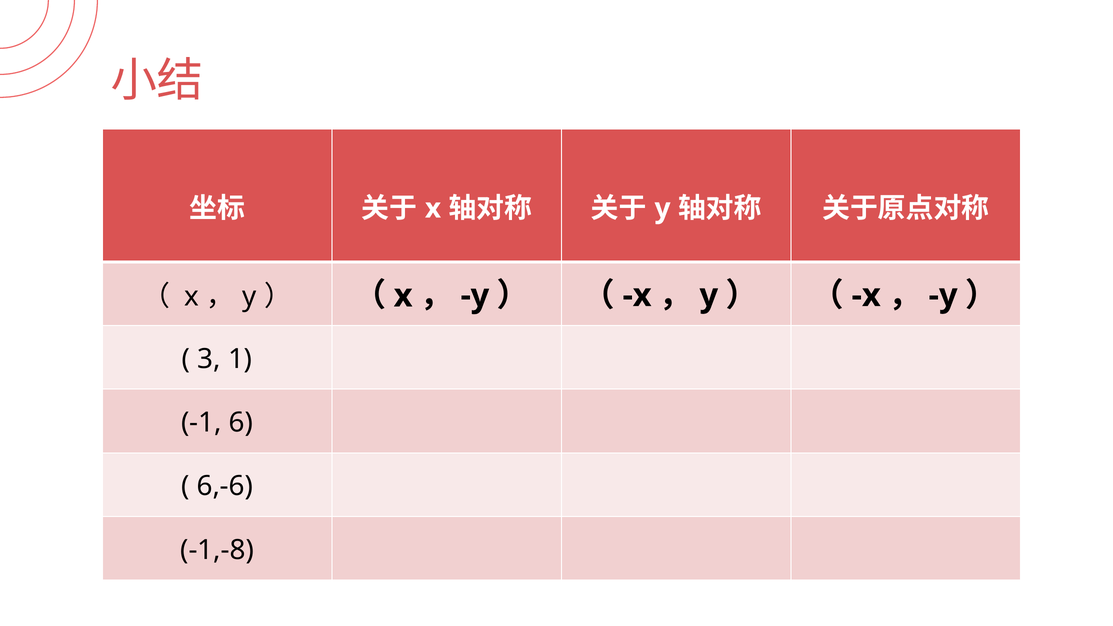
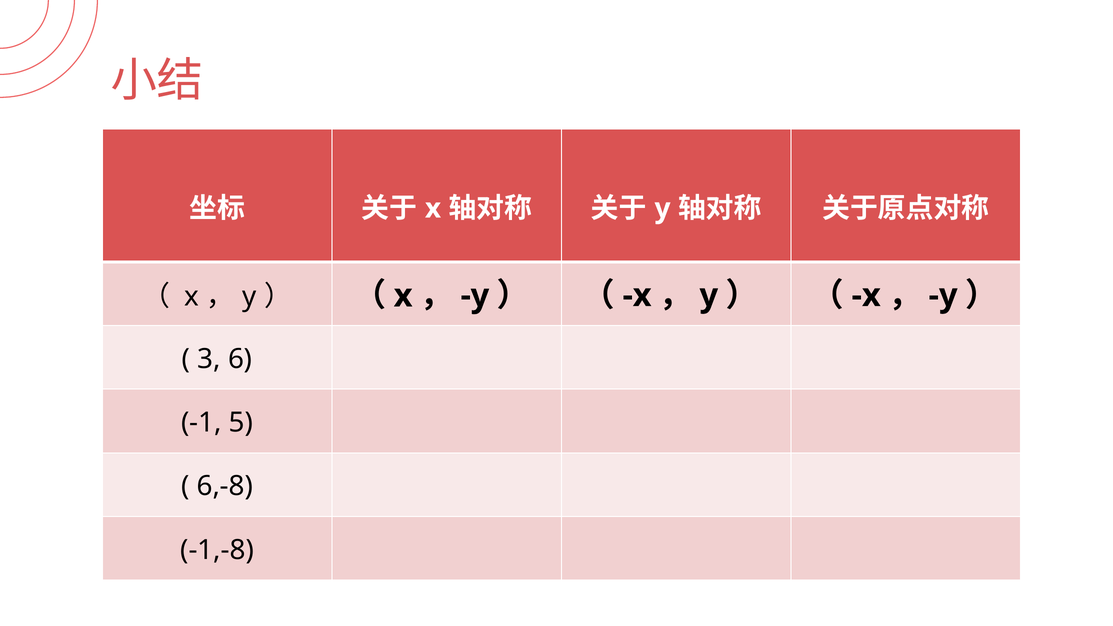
1: 1 -> 6
6: 6 -> 5
6,-6: 6,-6 -> 6,-8
